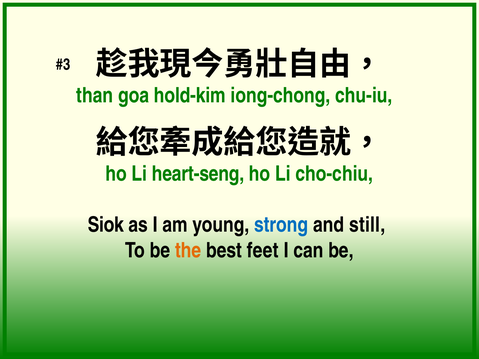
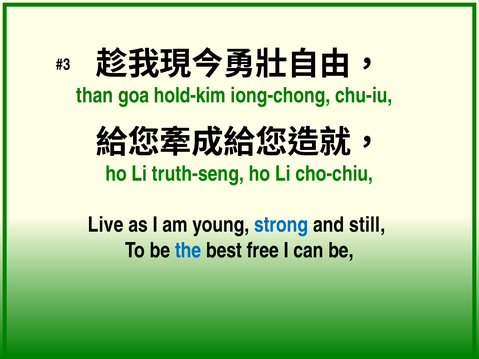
heart-seng: heart-seng -> truth-seng
Siok: Siok -> Live
the colour: orange -> blue
feet: feet -> free
